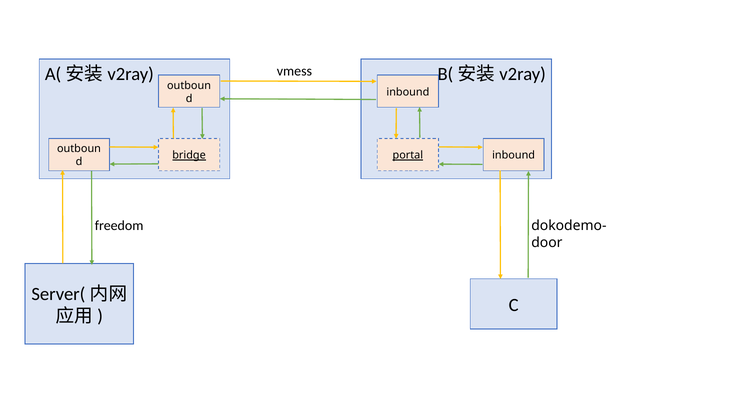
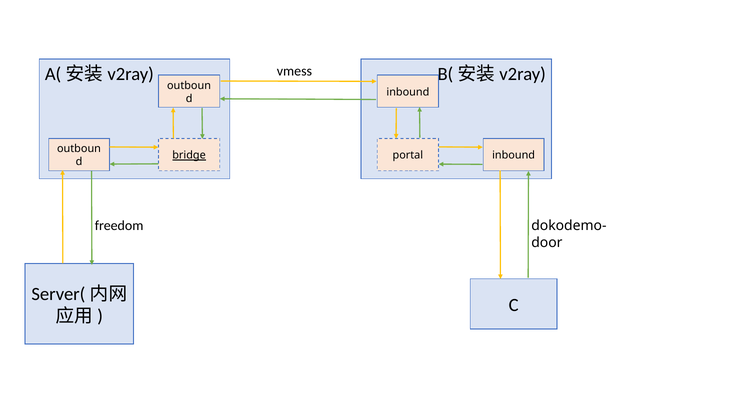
portal underline: present -> none
